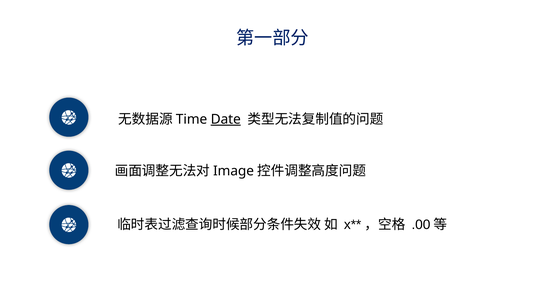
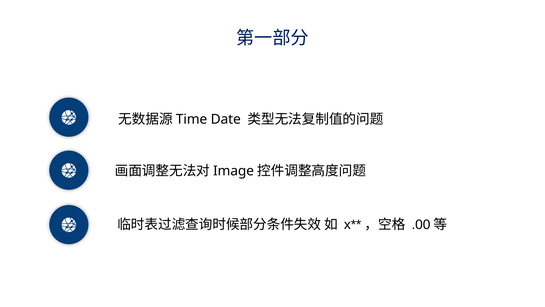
Date underline: present -> none
